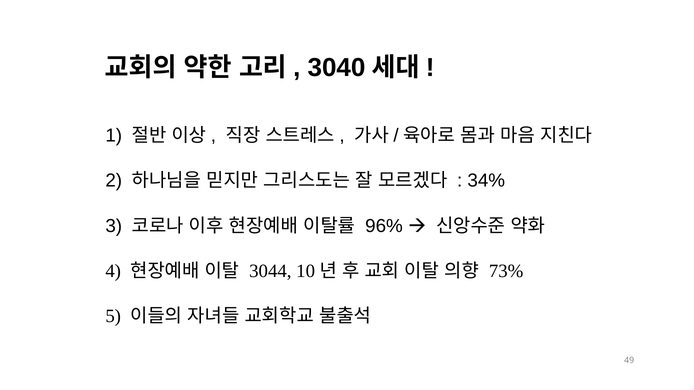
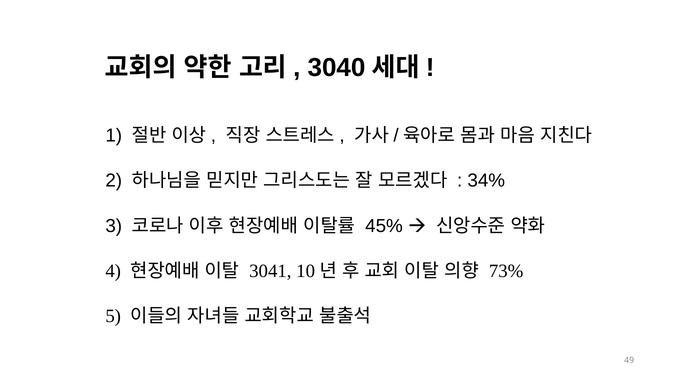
96%: 96% -> 45%
3044: 3044 -> 3041
